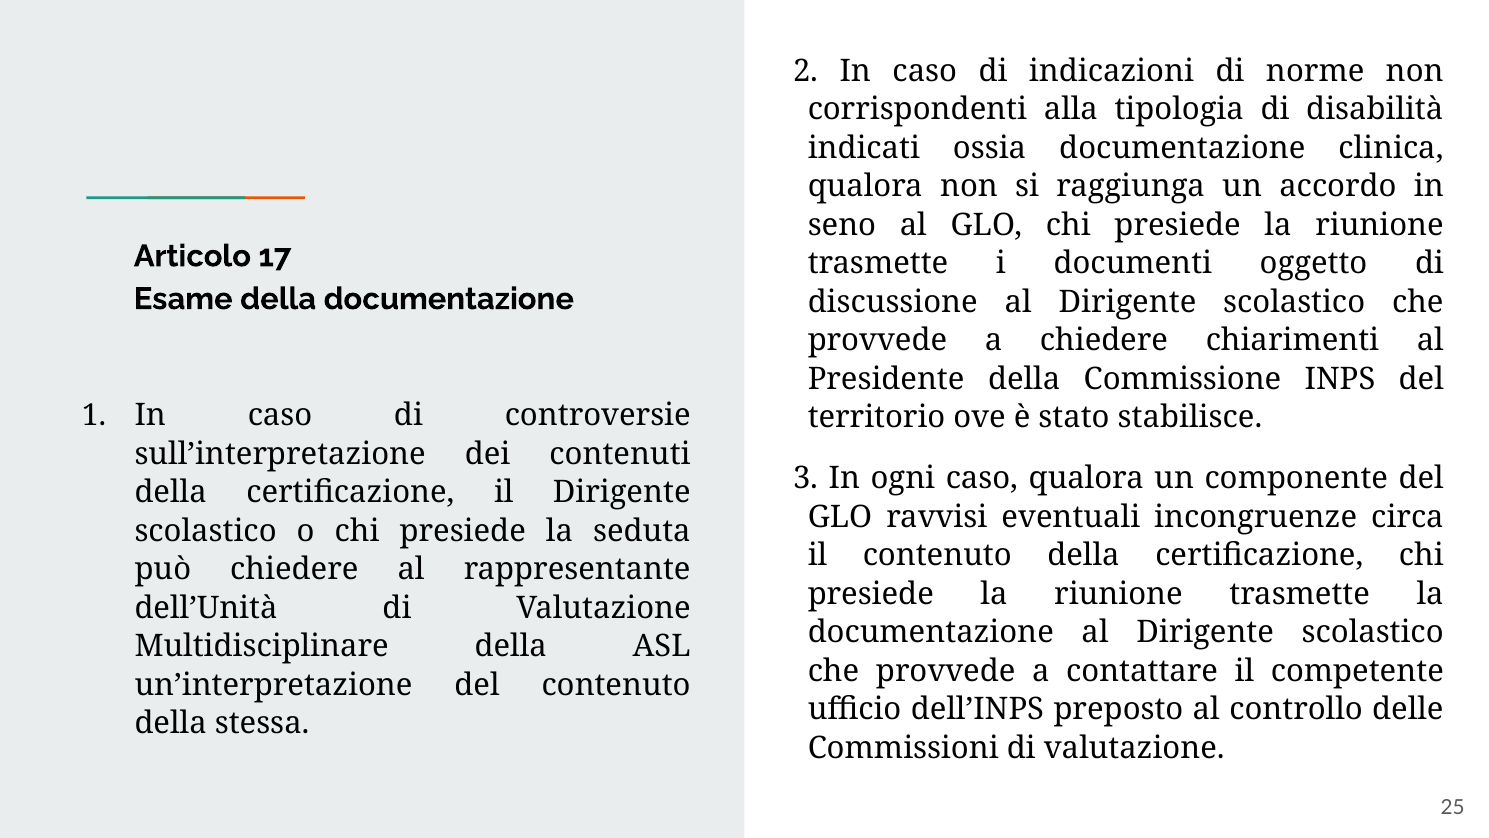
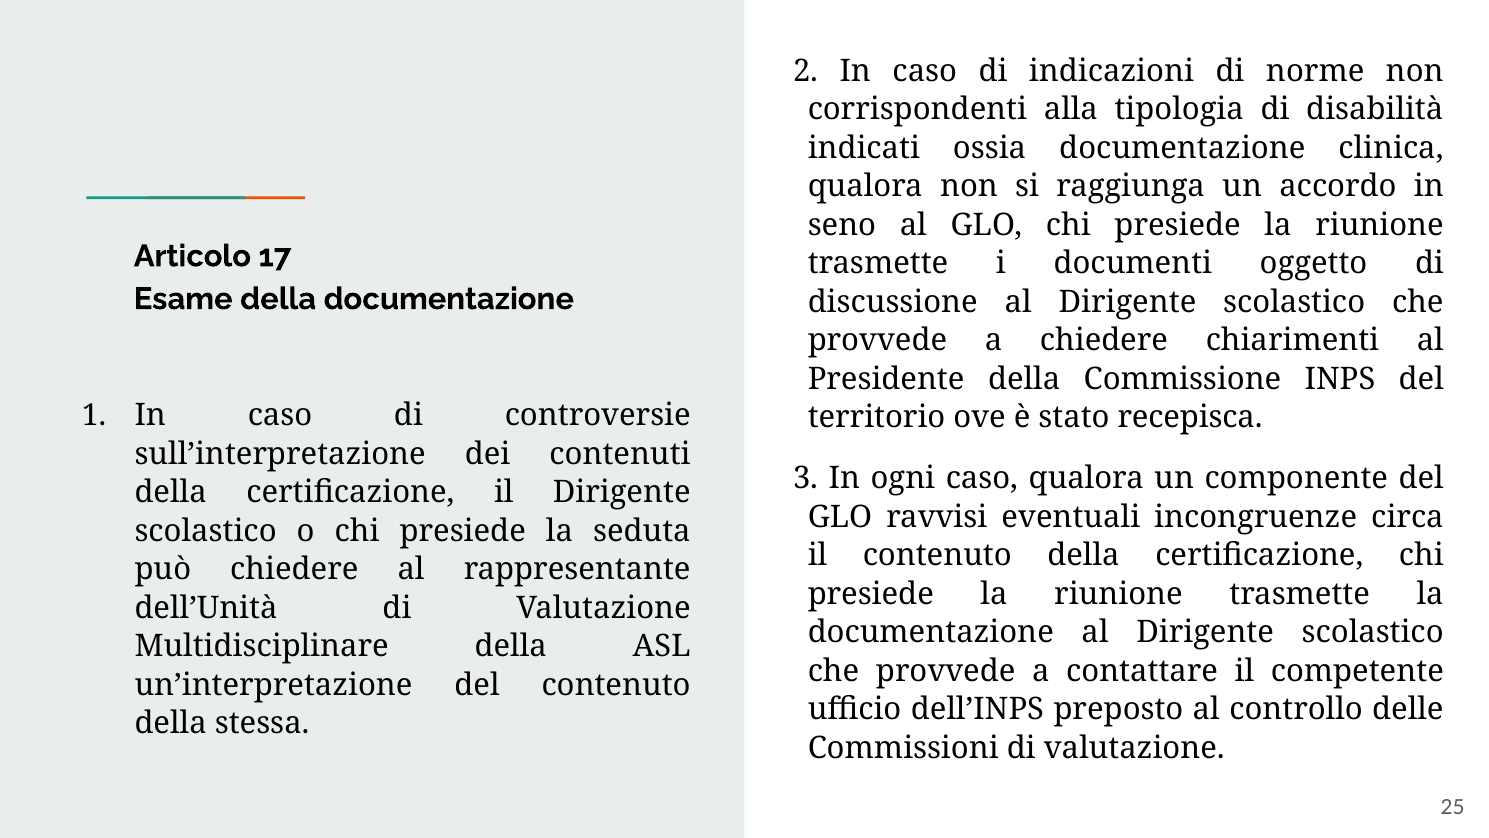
stabilisce: stabilisce -> recepisca
